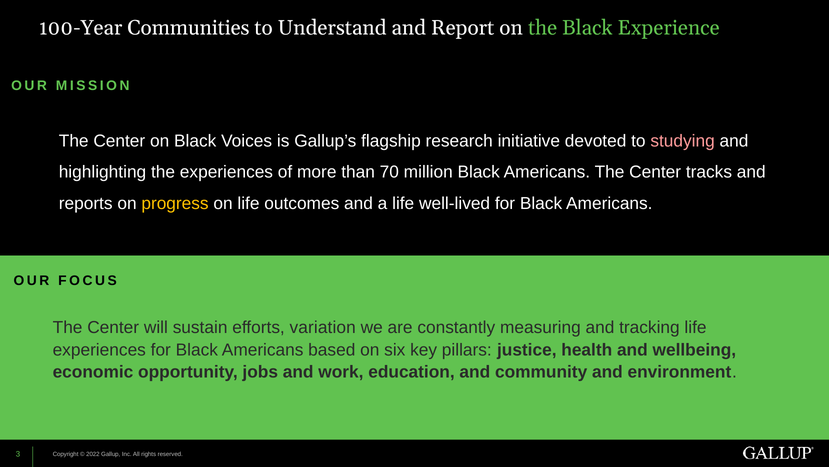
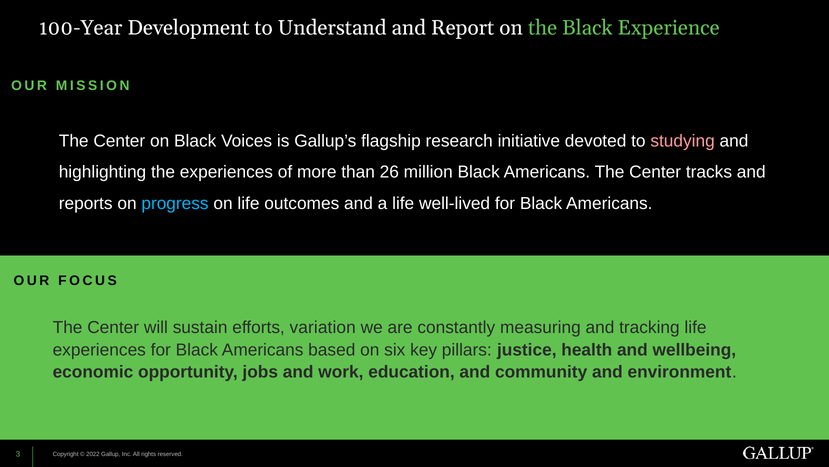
Communities: Communities -> Development
70: 70 -> 26
progress colour: yellow -> light blue
